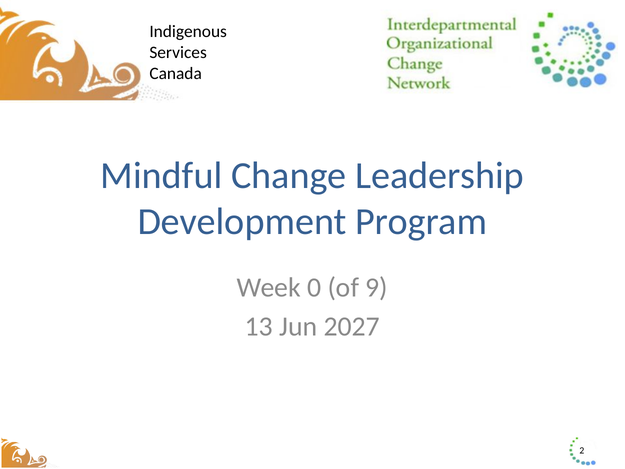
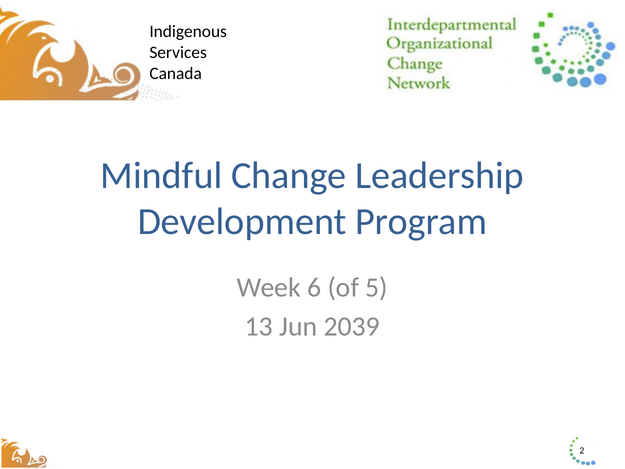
0: 0 -> 6
9: 9 -> 5
2027: 2027 -> 2039
